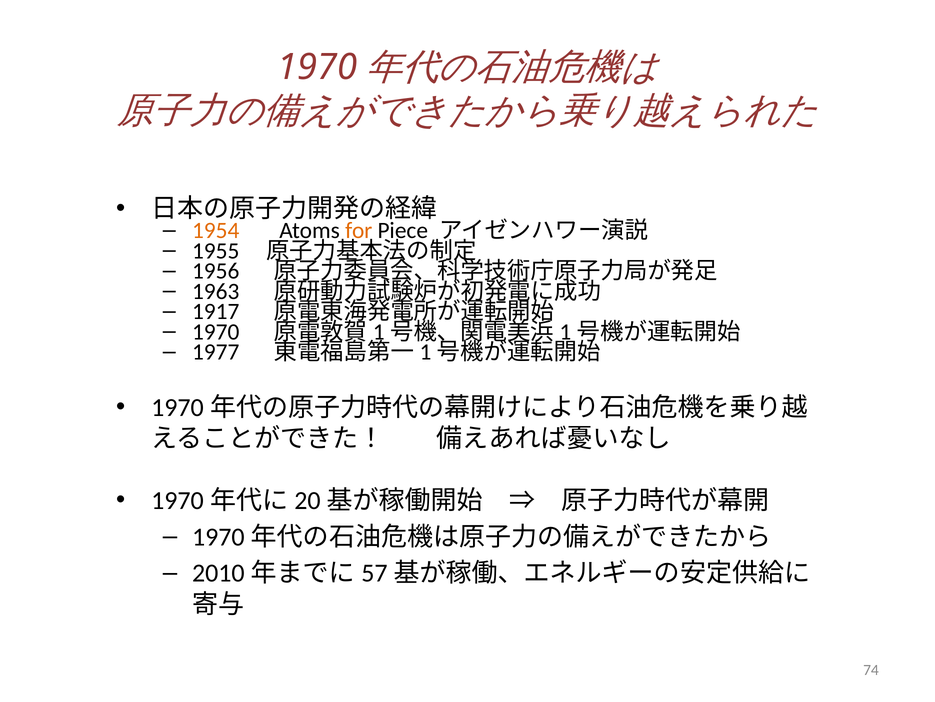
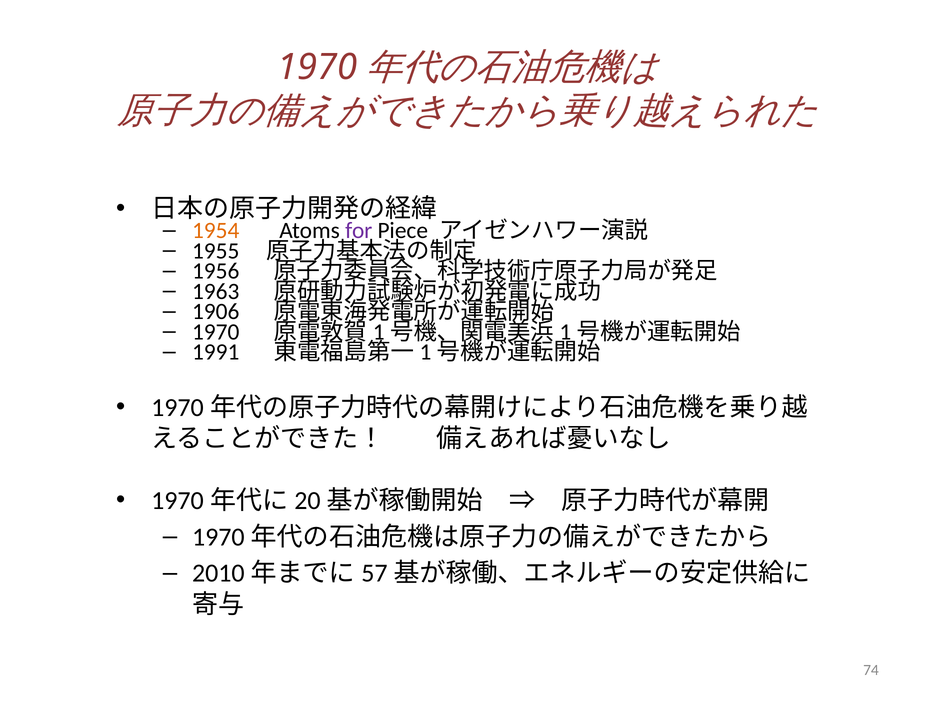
for colour: orange -> purple
1917: 1917 -> 1906
1977: 1977 -> 1991
